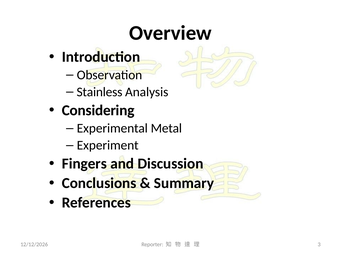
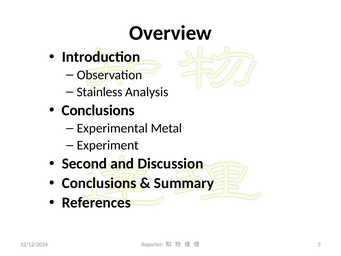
Considering at (98, 110): Considering -> Conclusions
Fingers: Fingers -> Second
